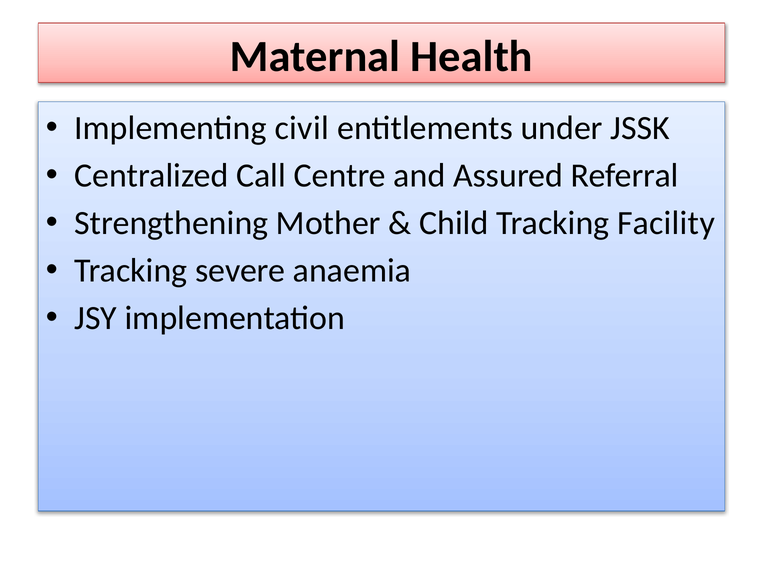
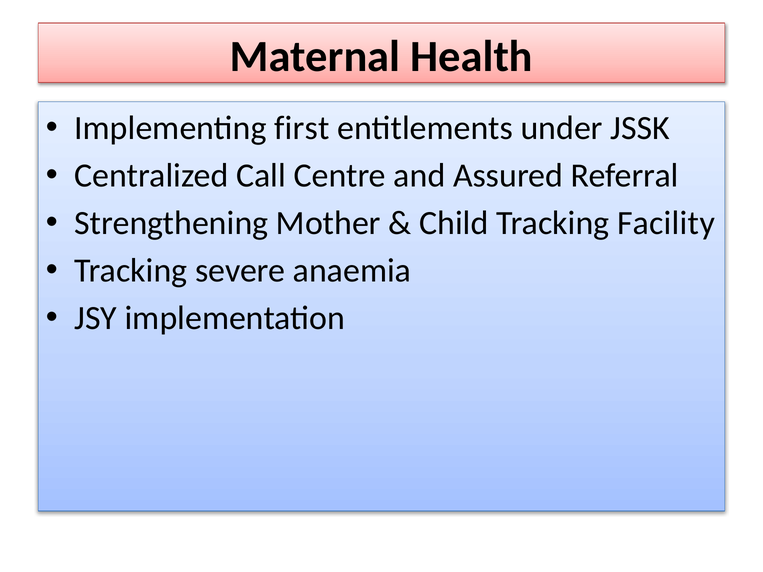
civil: civil -> first
